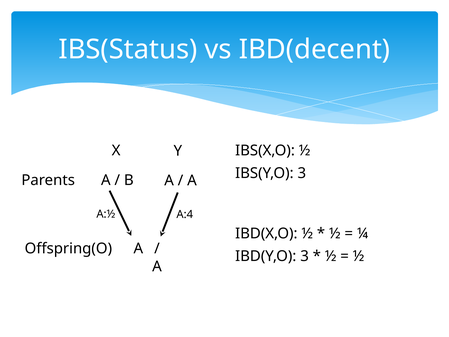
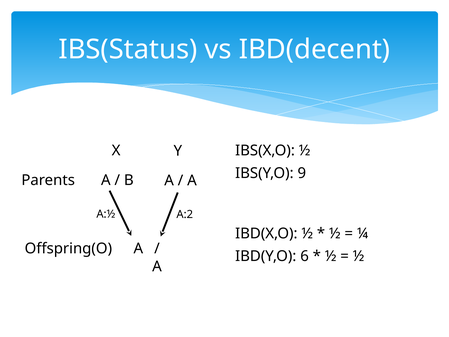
IBS(Y,O 3: 3 -> 9
A:4: A:4 -> A:2
IBD(Y,O 3: 3 -> 6
